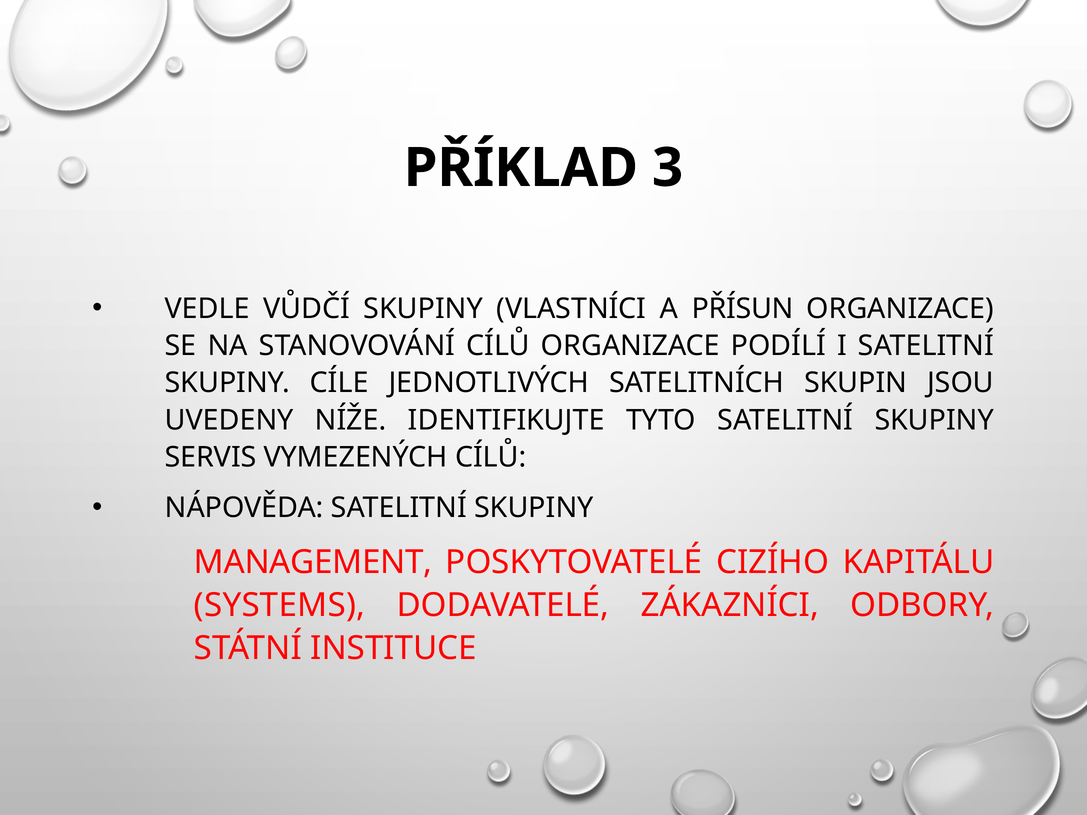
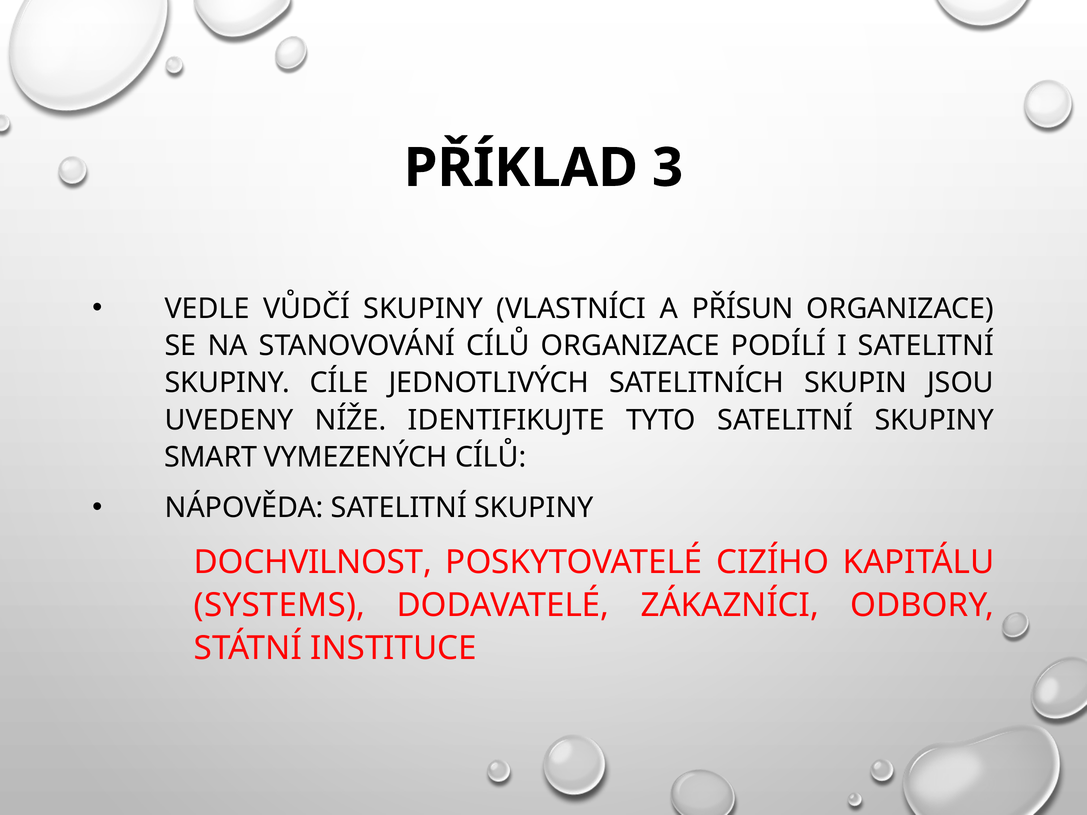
SERVIS: SERVIS -> SMART
MANAGEMENT: MANAGEMENT -> DOCHVILNOST
